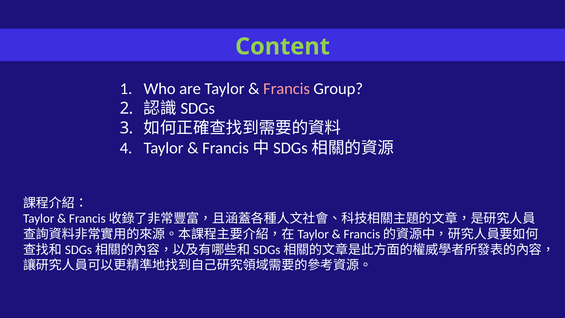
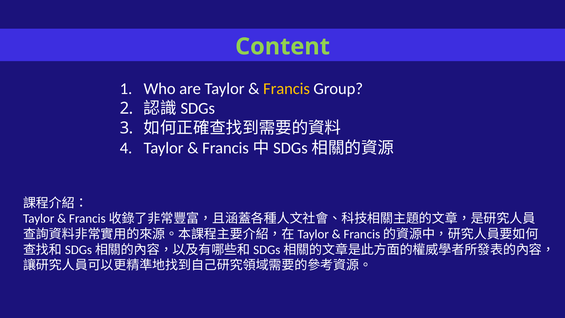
Francis colour: pink -> yellow
